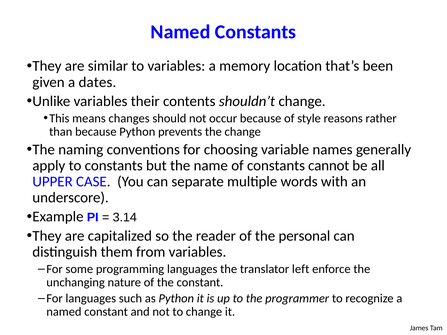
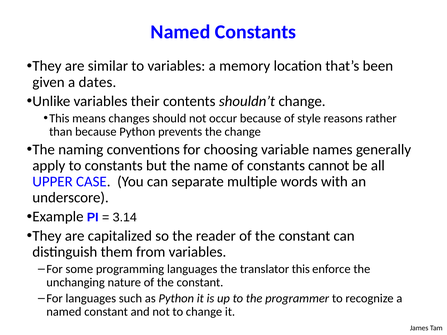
reader of the personal: personal -> constant
translator left: left -> this
